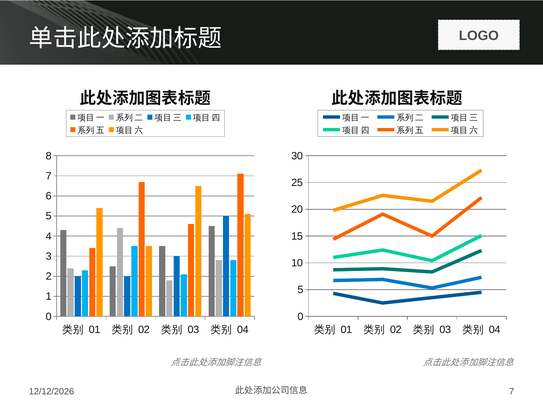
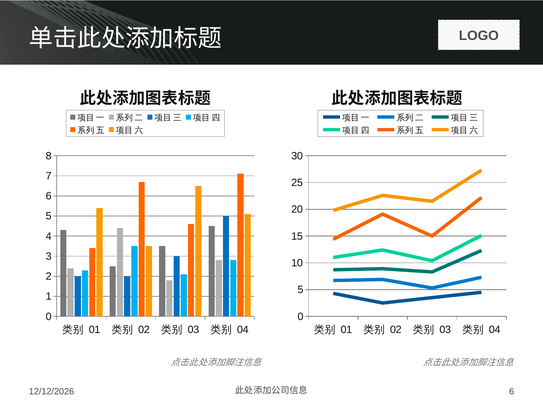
7 at (512, 392): 7 -> 6
